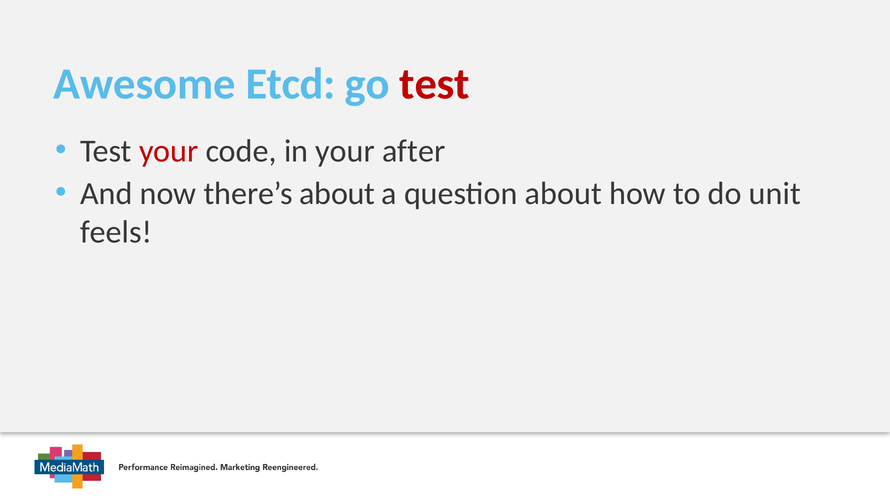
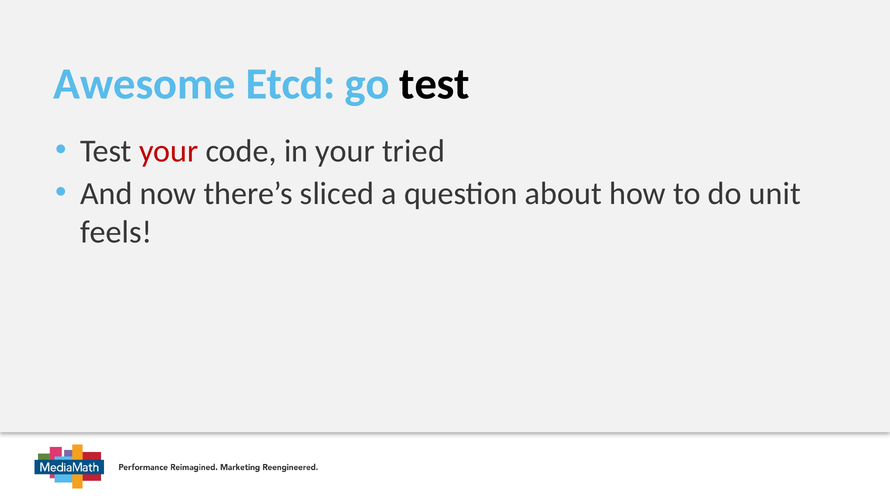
test at (435, 84) colour: red -> black
after: after -> tried
there’s about: about -> sliced
